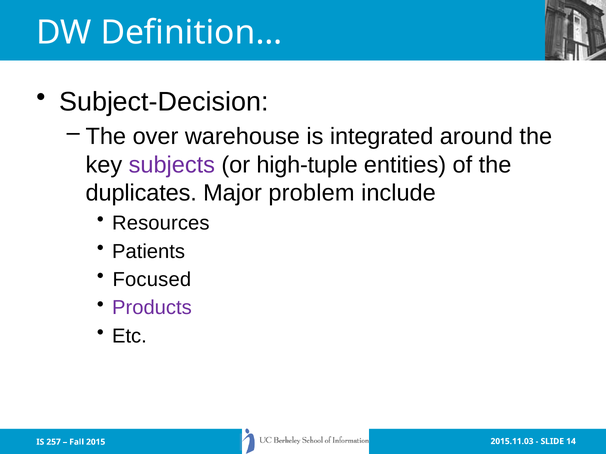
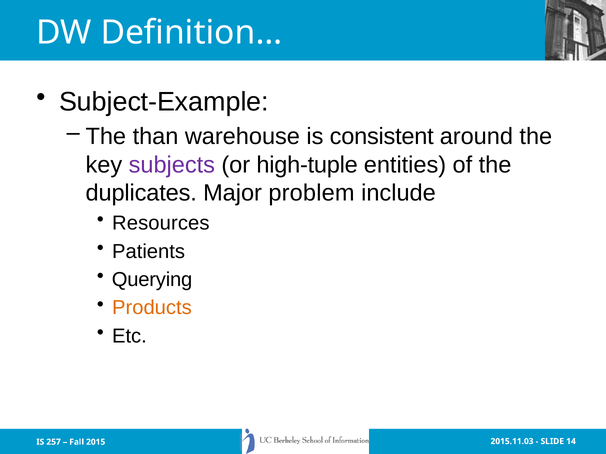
Subject-Decision: Subject-Decision -> Subject-Example
over: over -> than
integrated: integrated -> consistent
Focused: Focused -> Querying
Products colour: purple -> orange
